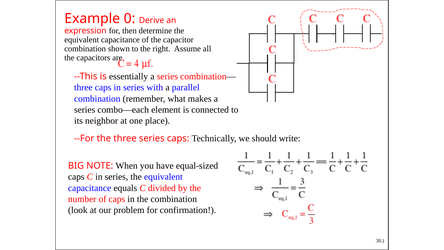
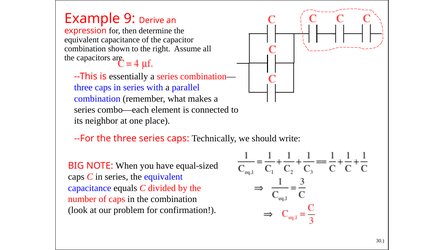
0: 0 -> 9
